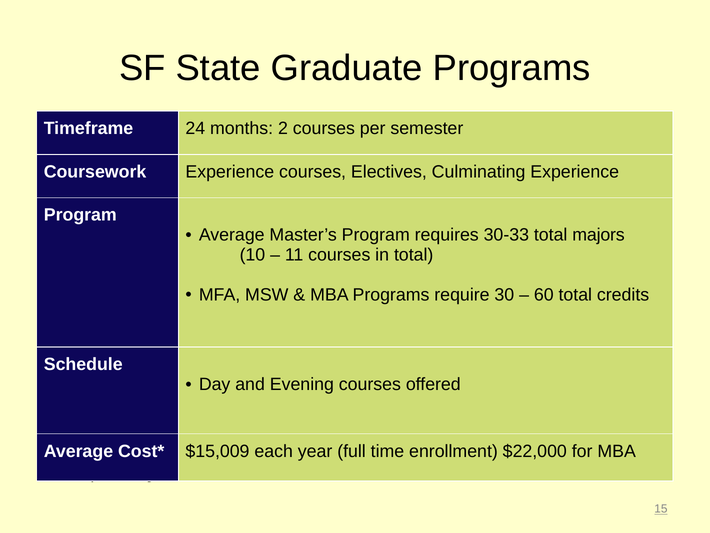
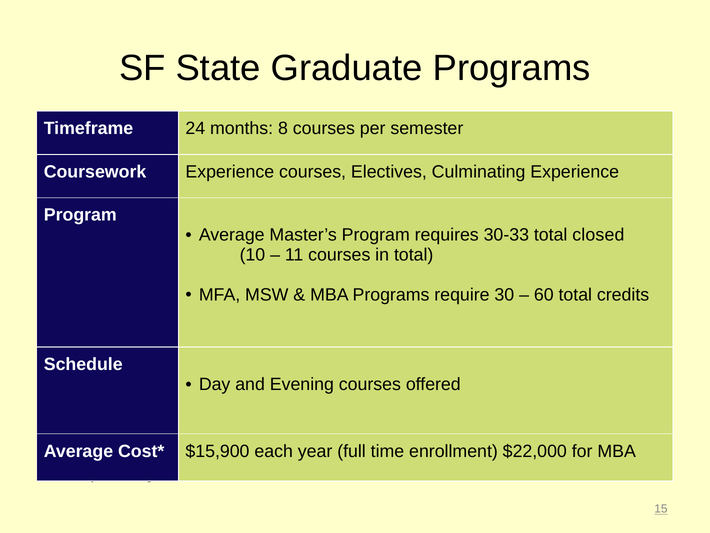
2: 2 -> 8
majors: majors -> closed
$15,009: $15,009 -> $15,900
